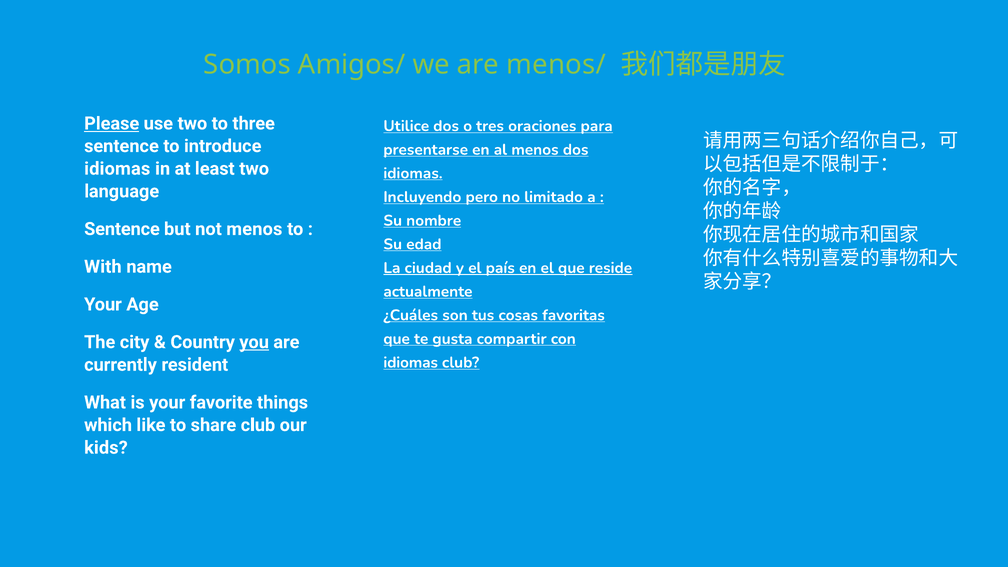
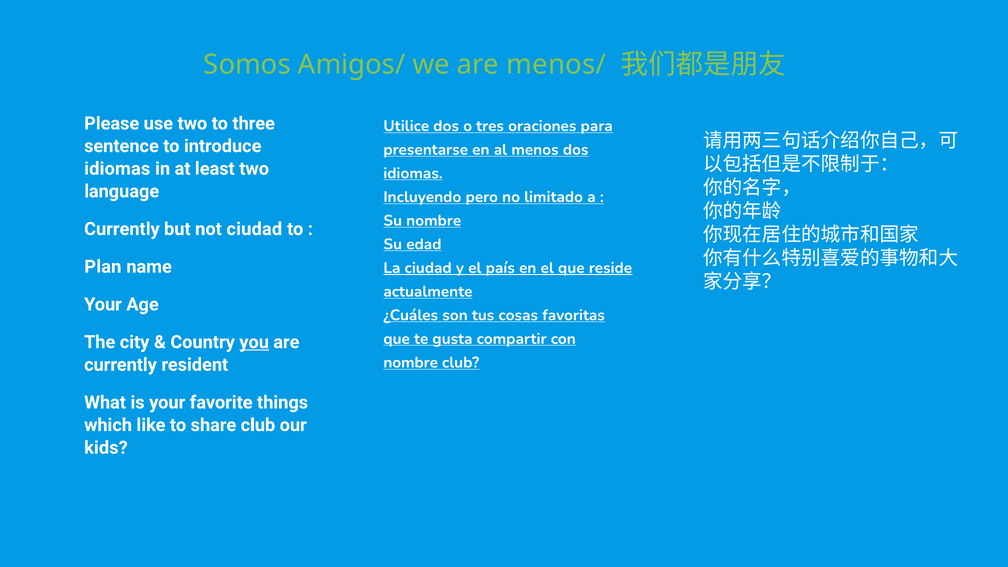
Please underline: present -> none
Sentence at (122, 229): Sentence -> Currently
not menos: menos -> ciudad
With: With -> Plan
idiomas at (411, 362): idiomas -> nombre
